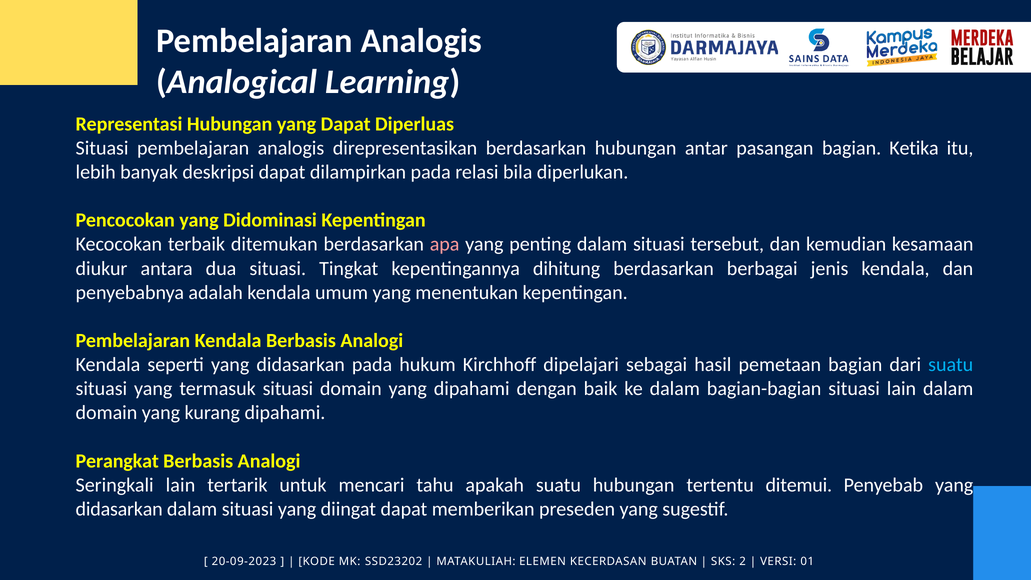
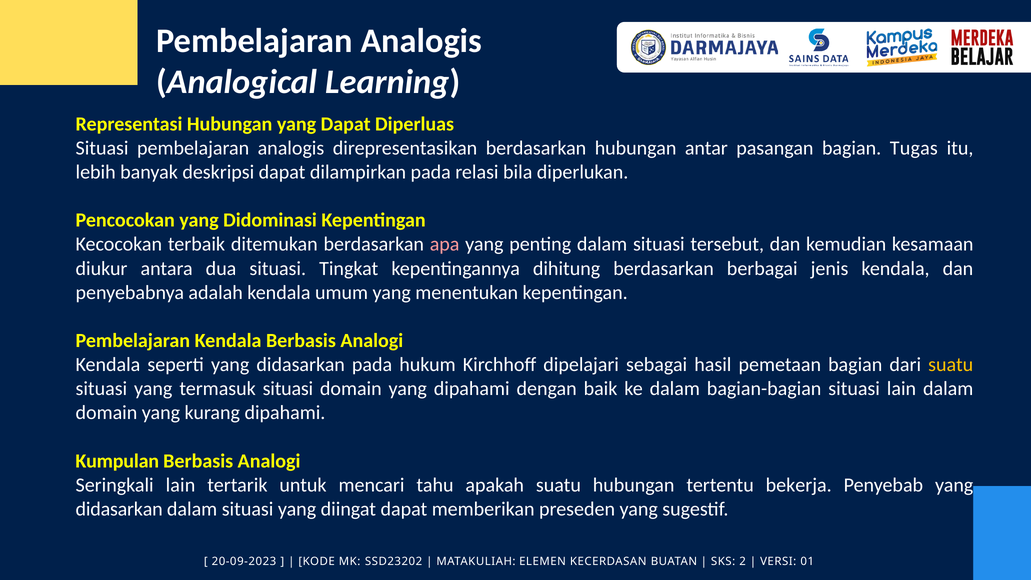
Ketika: Ketika -> Tugas
suatu at (951, 365) colour: light blue -> yellow
Perangkat: Perangkat -> Kumpulan
ditemui: ditemui -> bekerja
